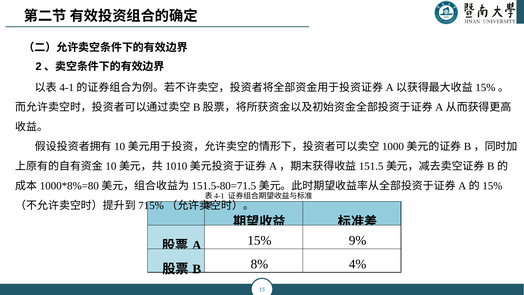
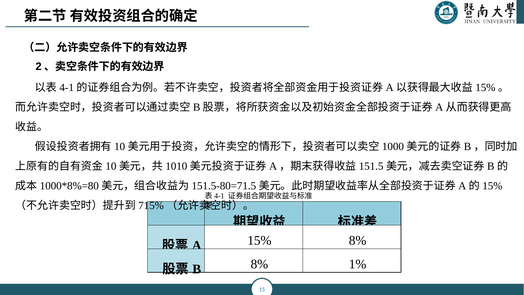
15% 9%: 9% -> 8%
4%: 4% -> 1%
